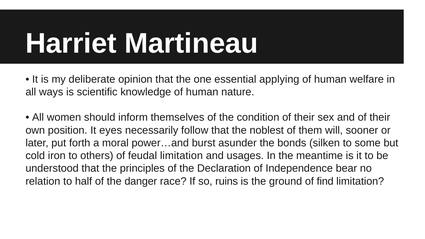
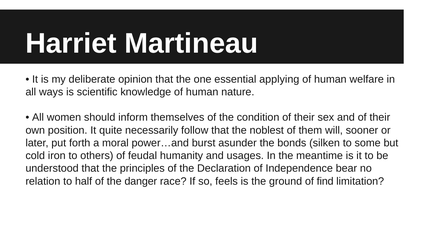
eyes: eyes -> quite
feudal limitation: limitation -> humanity
ruins: ruins -> feels
